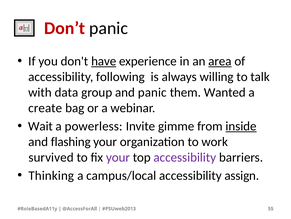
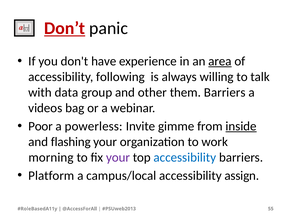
Don’t underline: none -> present
have underline: present -> none
and panic: panic -> other
them Wanted: Wanted -> Barriers
create: create -> videos
Wait: Wait -> Poor
survived: survived -> morning
accessibility at (185, 157) colour: purple -> blue
Thinking: Thinking -> Platform
